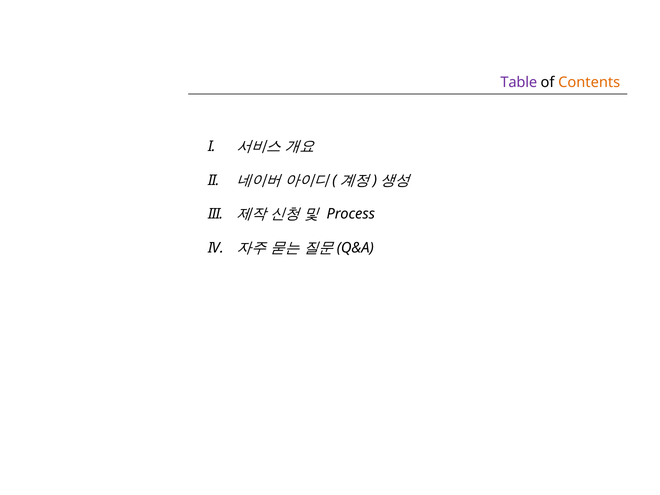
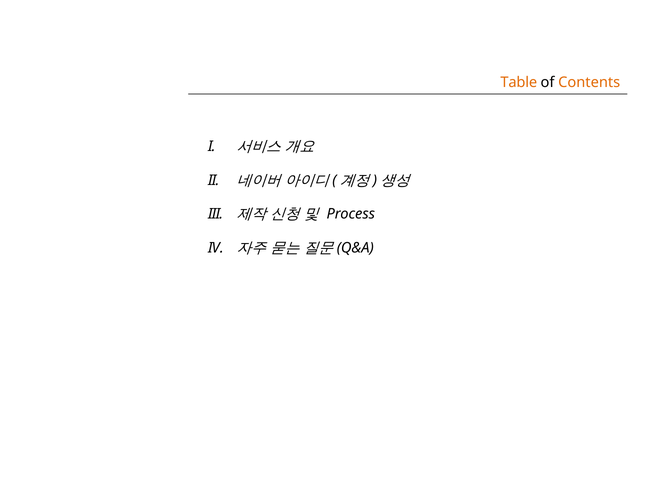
Table colour: purple -> orange
